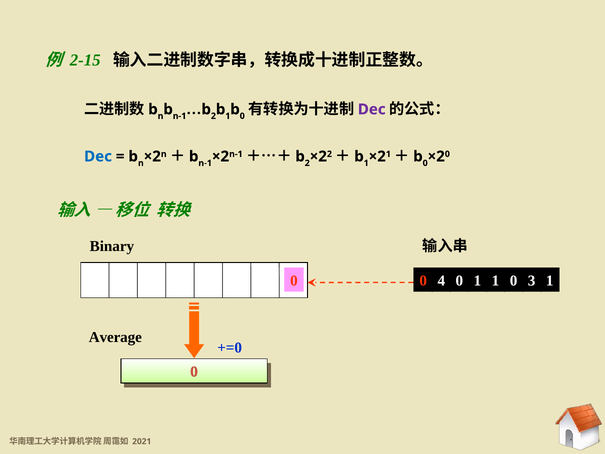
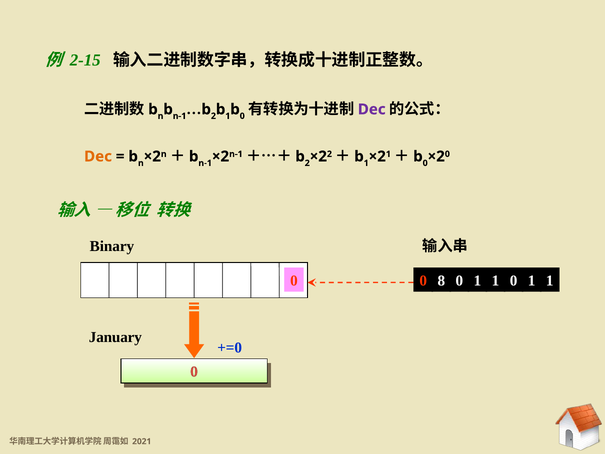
Dec at (98, 156) colour: blue -> orange
4: 4 -> 8
0 3: 3 -> 1
Average: Average -> January
